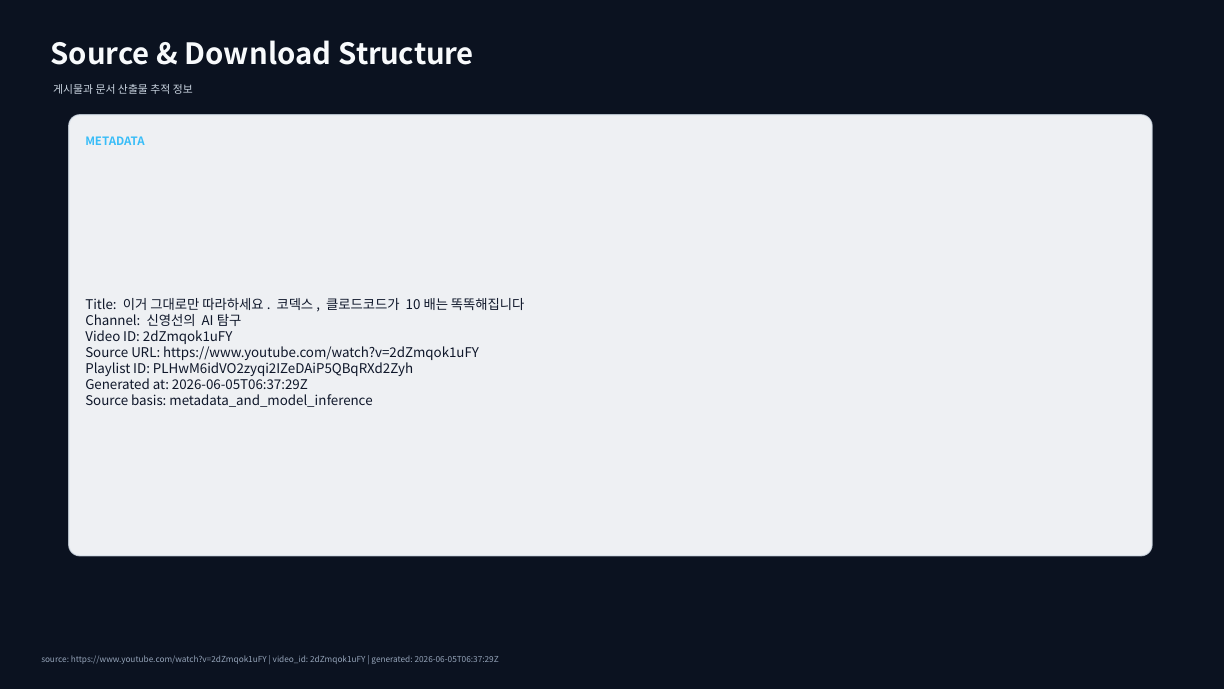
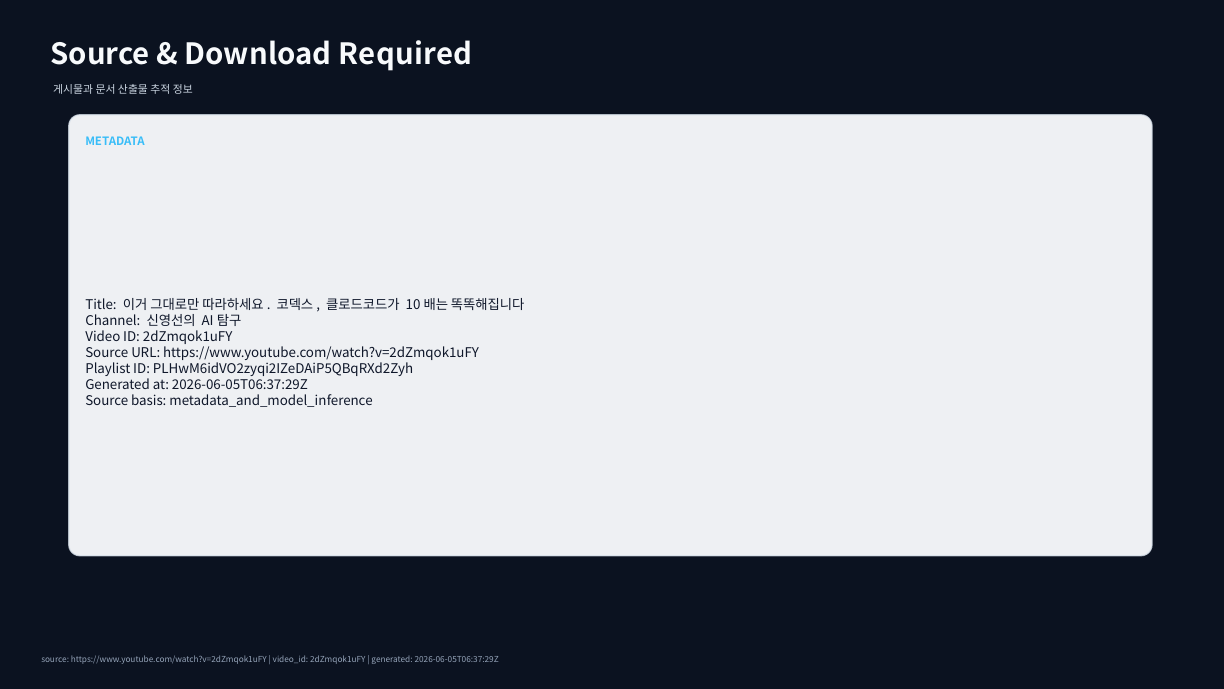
Structure: Structure -> Required
